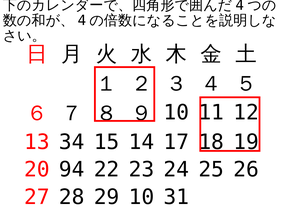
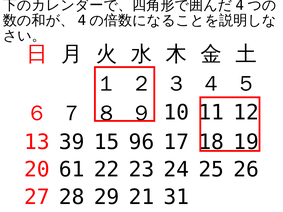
34: 34 -> 39
14: 14 -> 96
94: 94 -> 61
29 10: 10 -> 21
